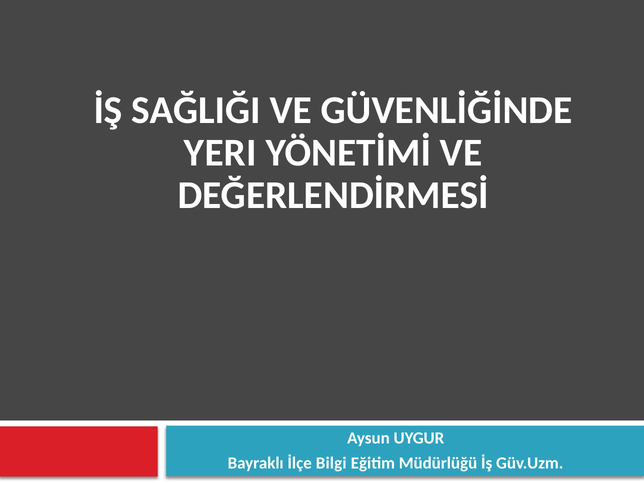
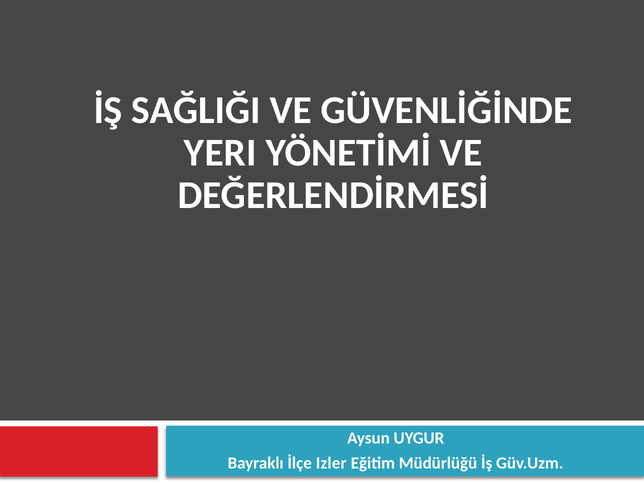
Bilgi: Bilgi -> Izler
